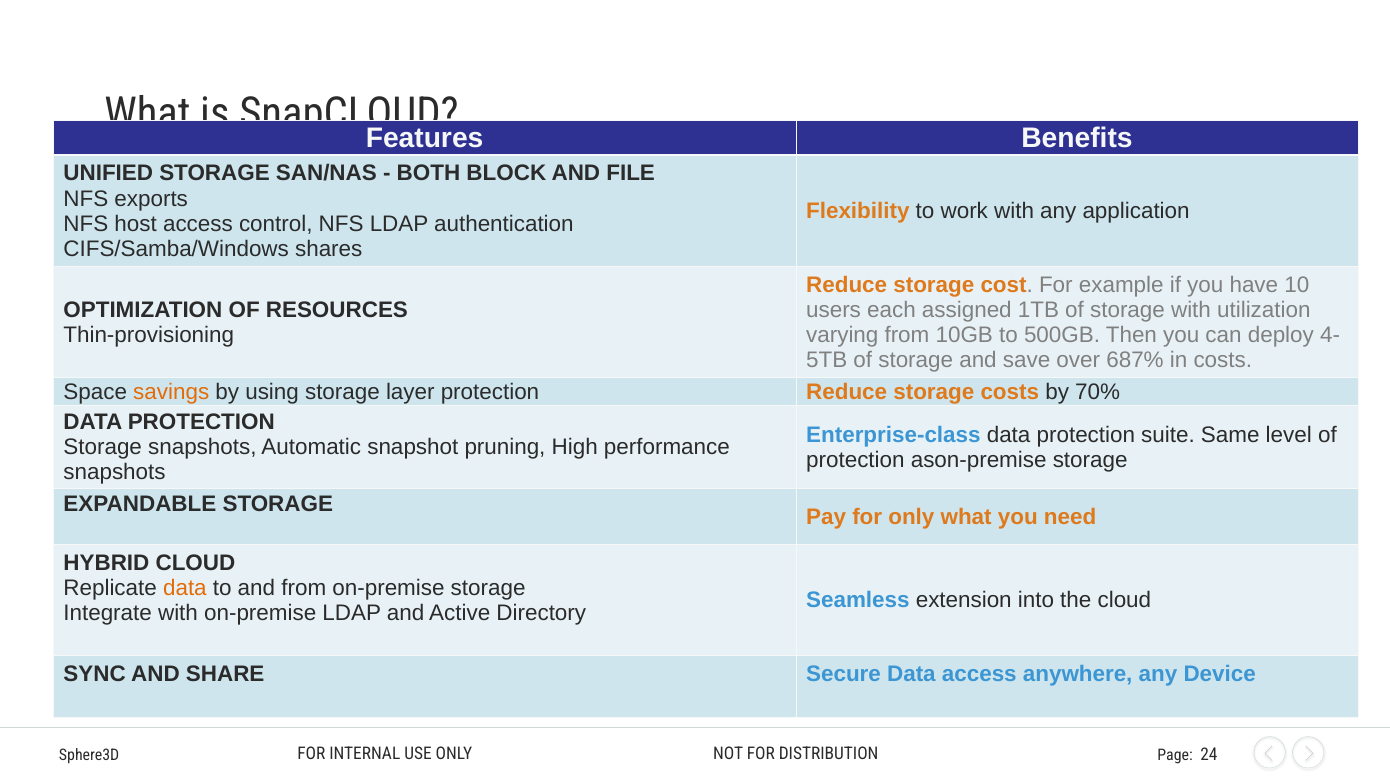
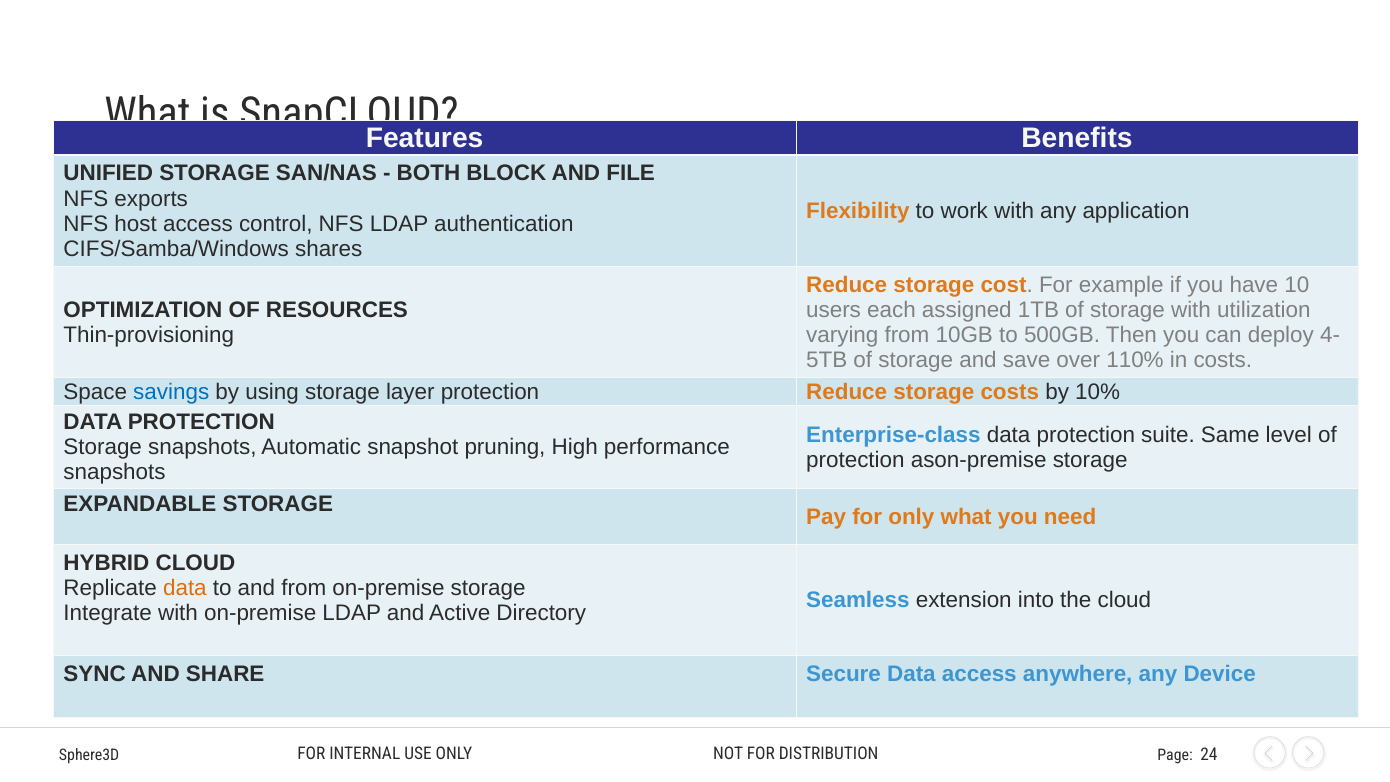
687%: 687% -> 110%
savings colour: orange -> blue
70%: 70% -> 10%
